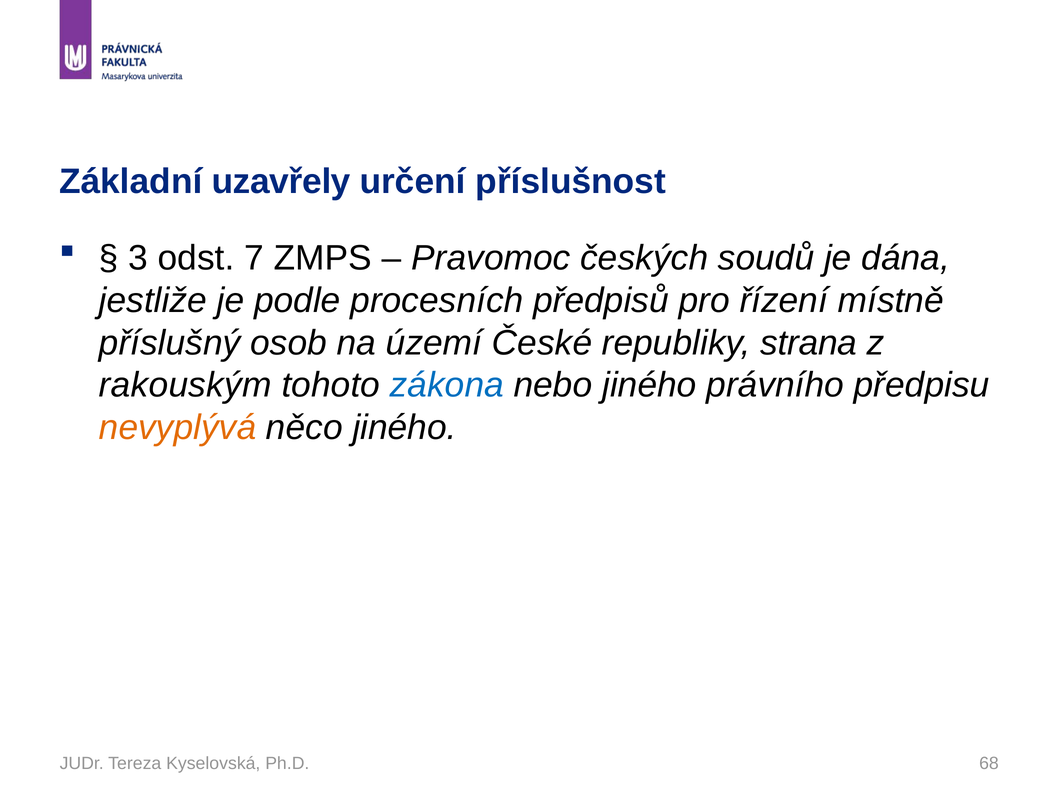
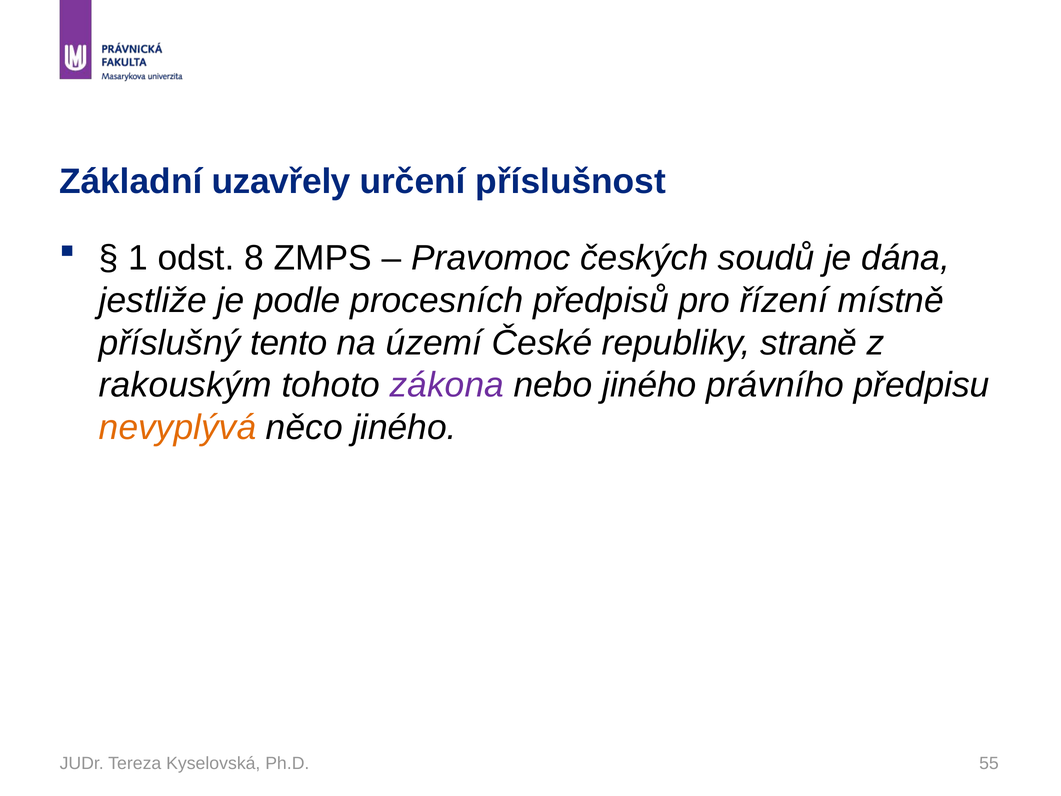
3: 3 -> 1
7: 7 -> 8
osob: osob -> tento
strana: strana -> straně
zákona colour: blue -> purple
68: 68 -> 55
